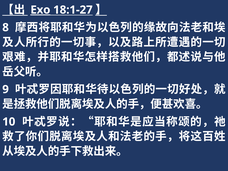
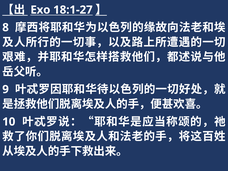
Exo underline: present -> none
